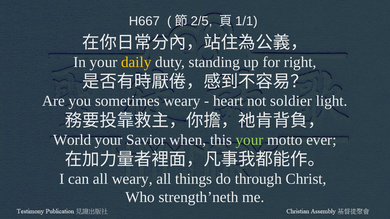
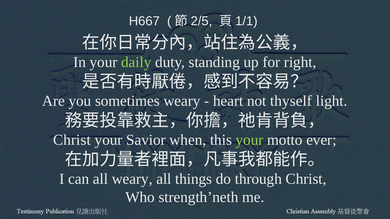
daily colour: yellow -> light green
soldier: soldier -> thyself
World at (72, 140): World -> Christ
